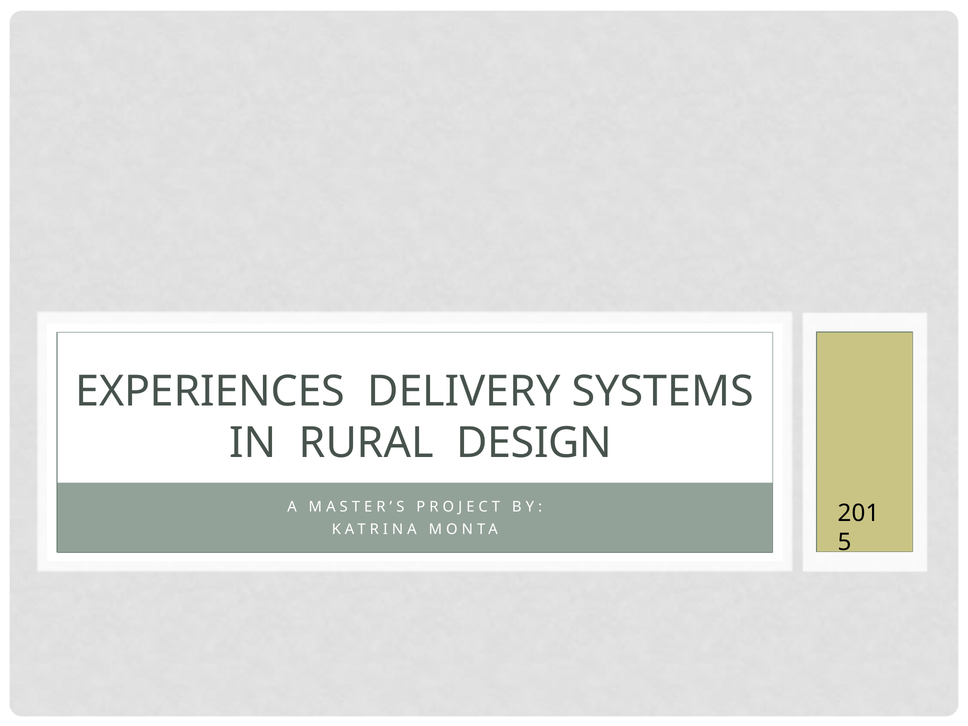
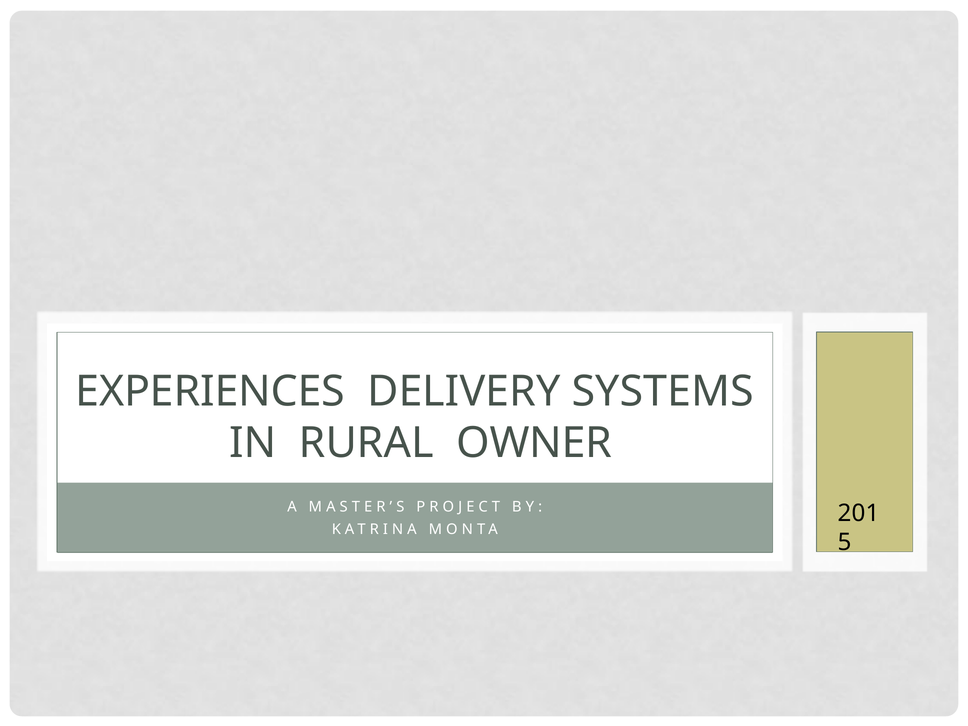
DESIGN: DESIGN -> OWNER
